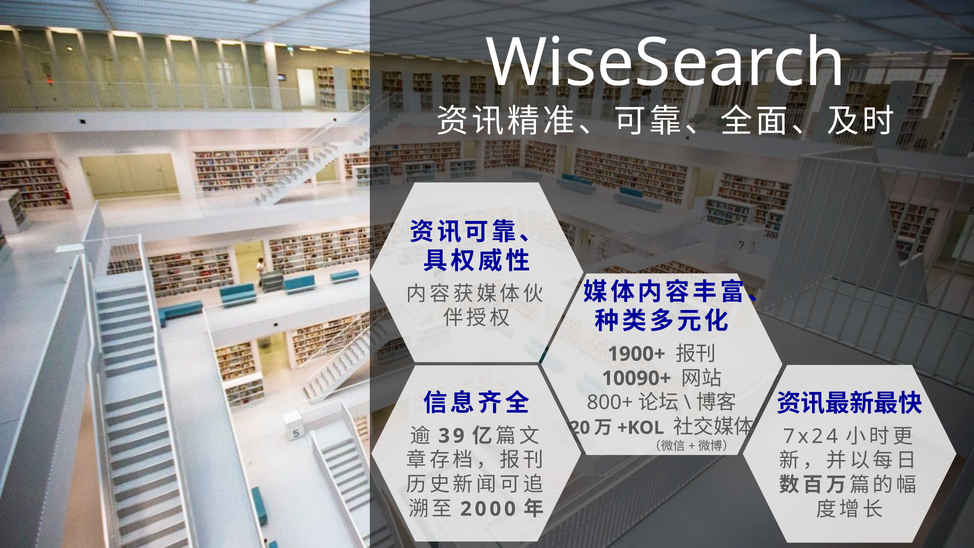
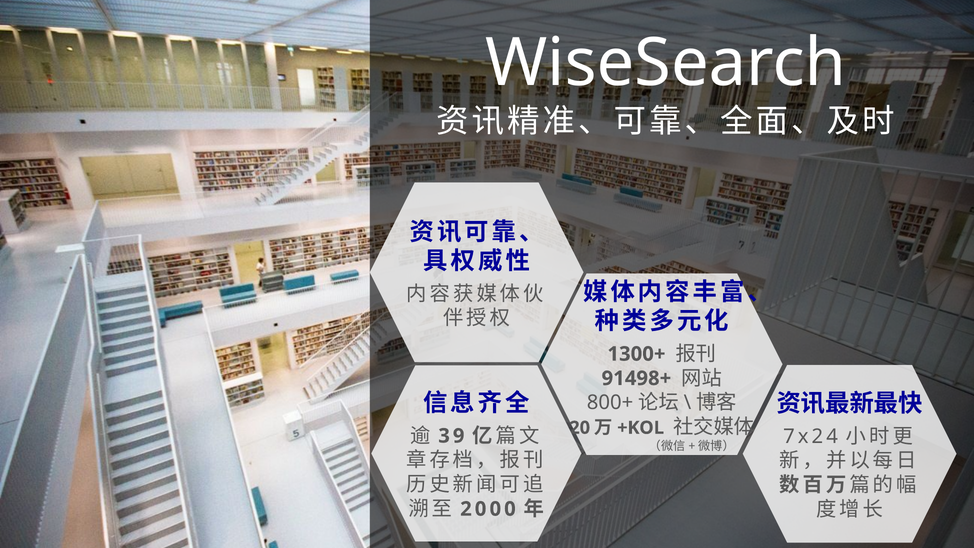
1900+: 1900+ -> 1300+
10090+: 10090+ -> 91498+
